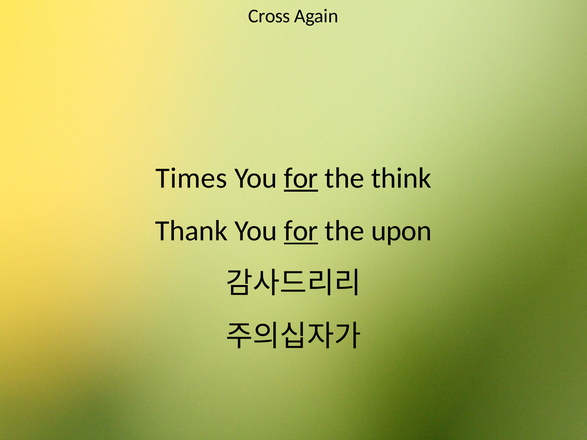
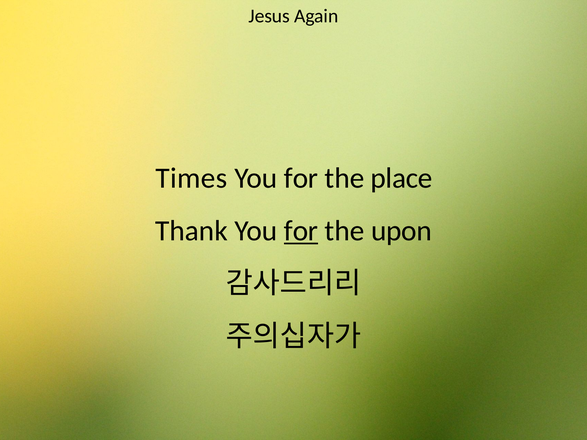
Cross: Cross -> Jesus
for at (301, 178) underline: present -> none
think: think -> place
